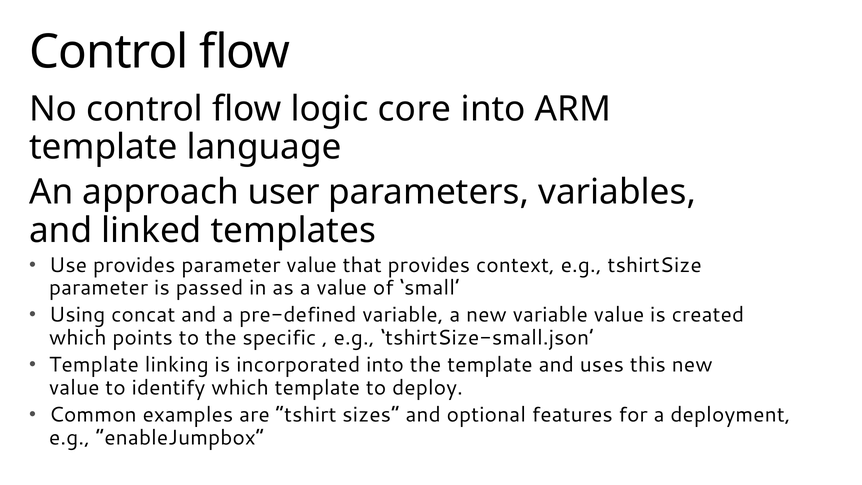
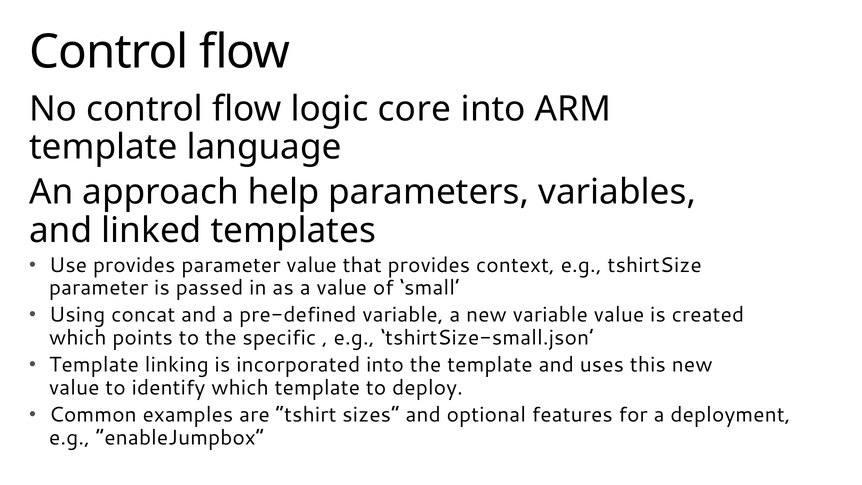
user: user -> help
